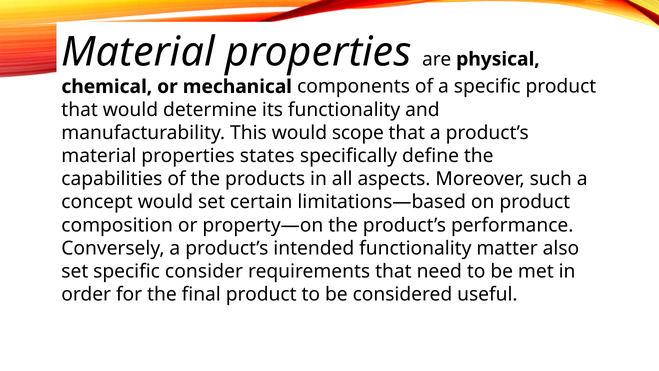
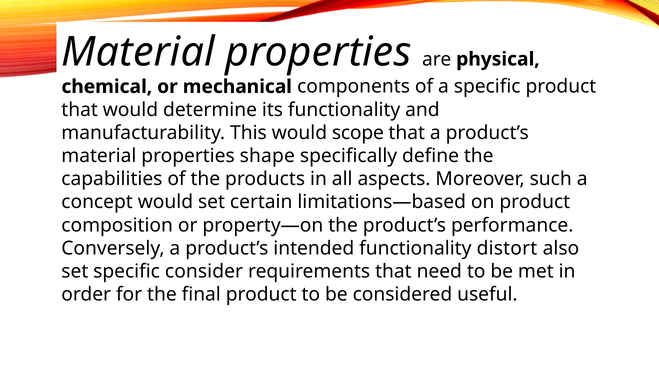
states: states -> shape
matter: matter -> distort
